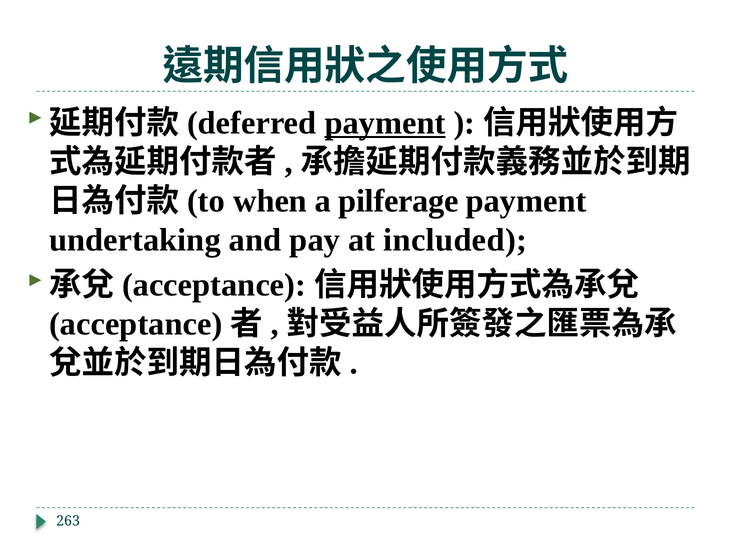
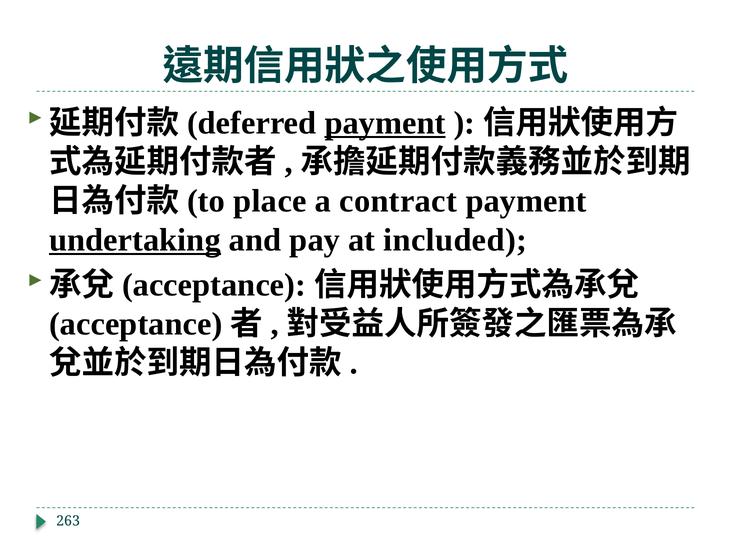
when: when -> place
pilferage: pilferage -> contract
undertaking underline: none -> present
